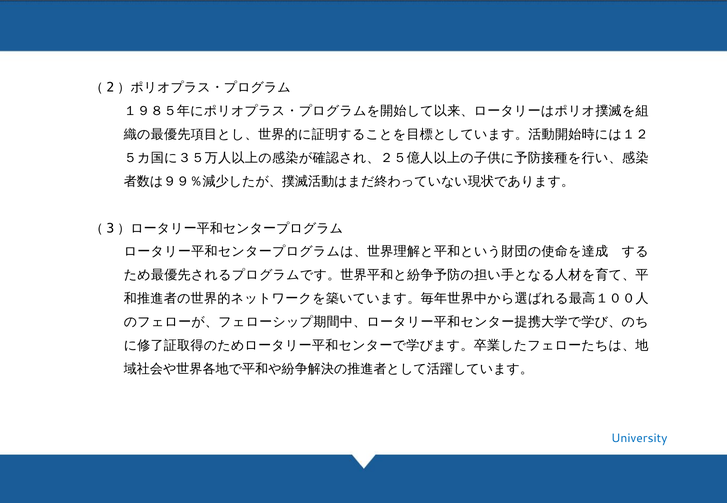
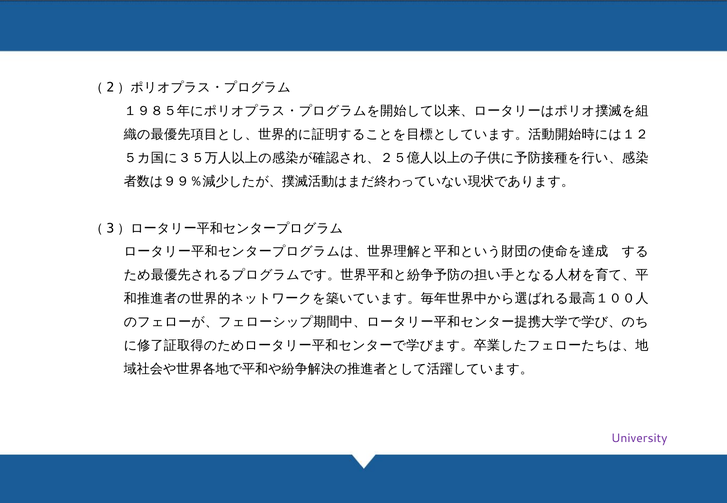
University colour: blue -> purple
